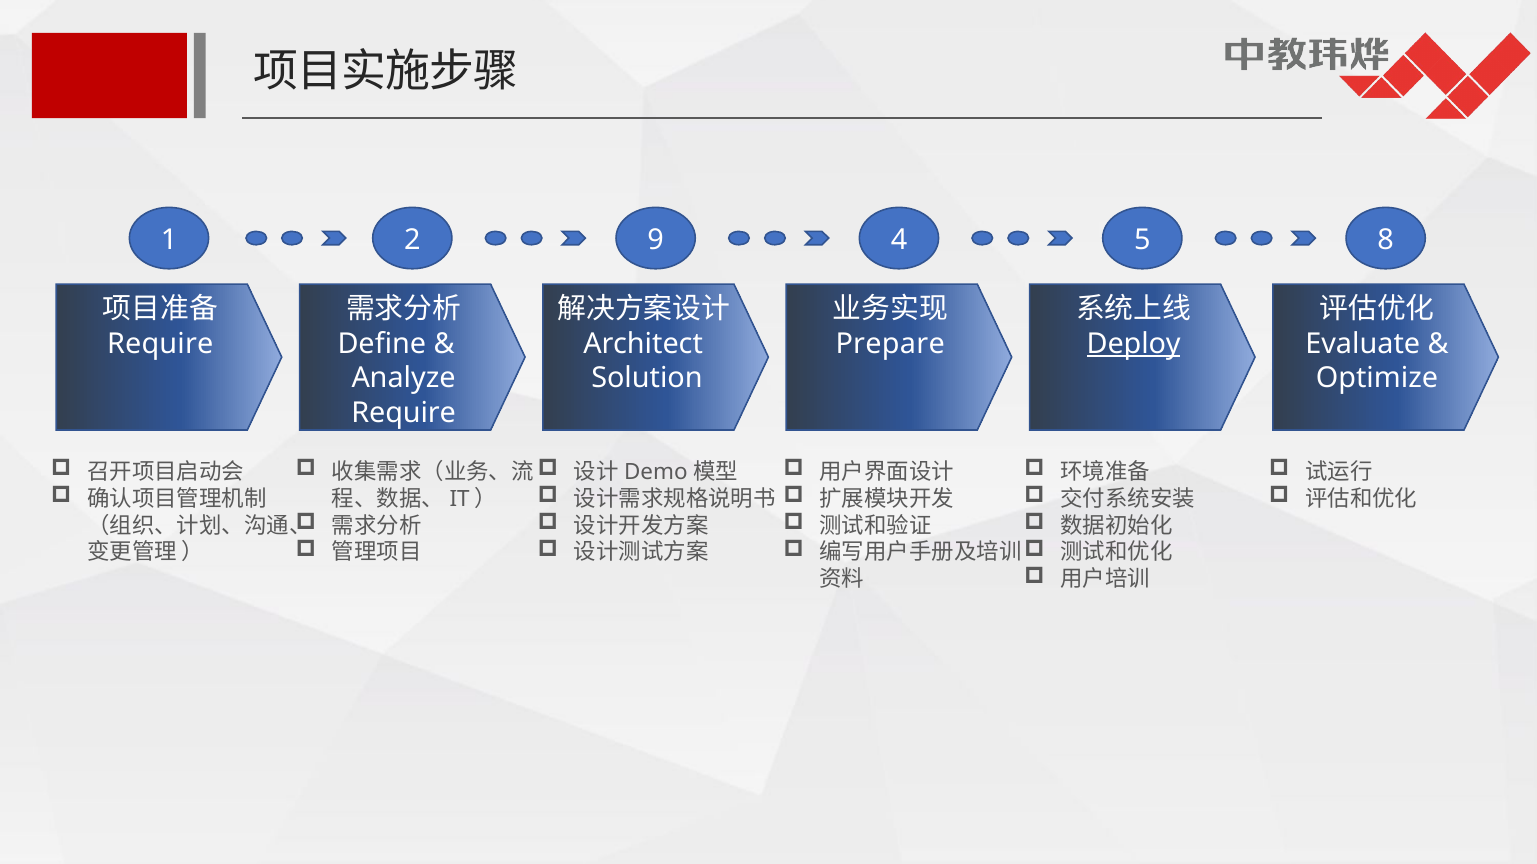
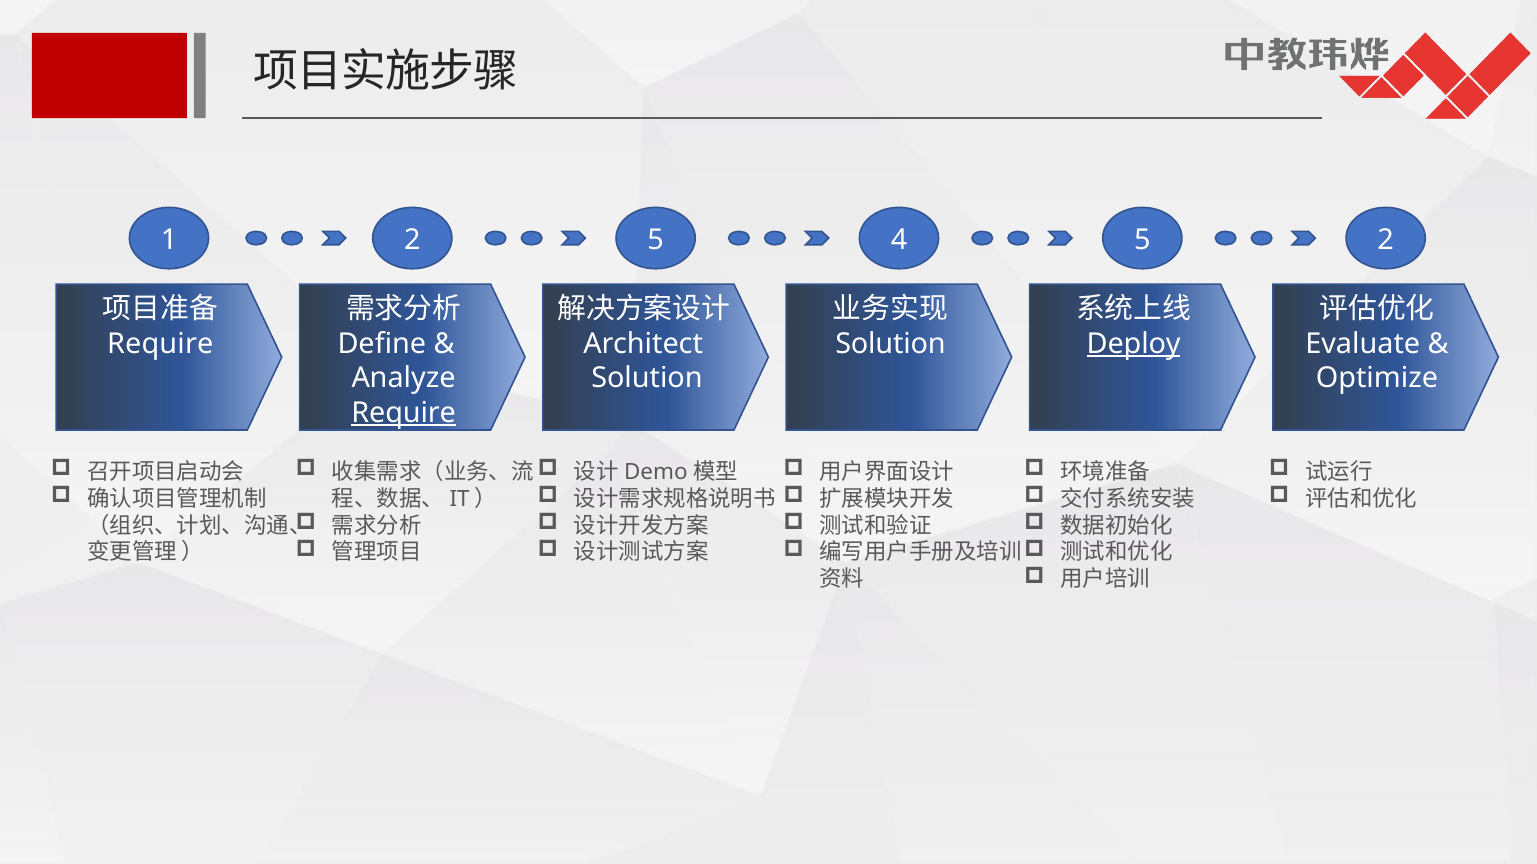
2 9: 9 -> 5
5 8: 8 -> 2
Prepare at (890, 344): Prepare -> Solution
Require at (404, 413) underline: none -> present
